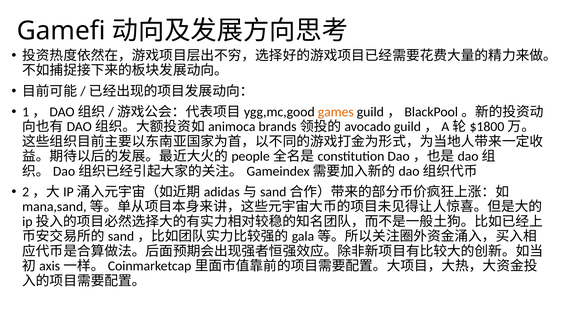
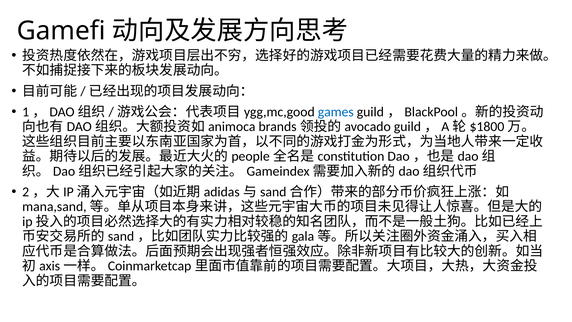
games colour: orange -> blue
